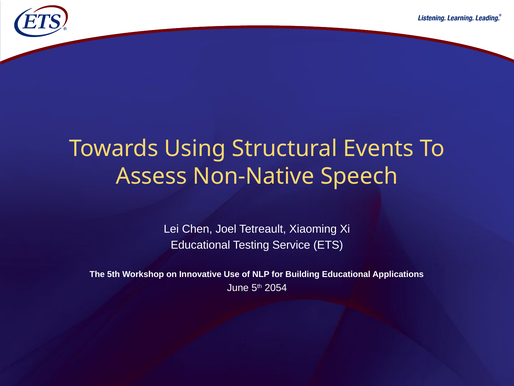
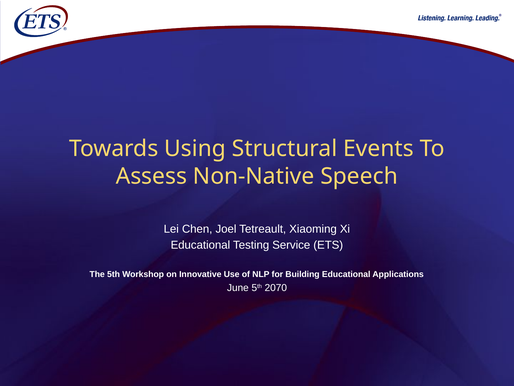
2054: 2054 -> 2070
